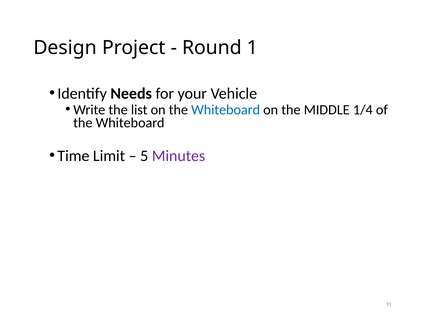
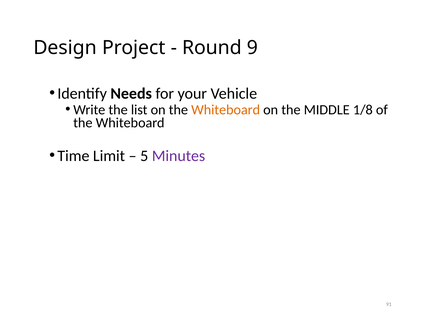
1: 1 -> 9
Whiteboard at (226, 110) colour: blue -> orange
1/4: 1/4 -> 1/8
